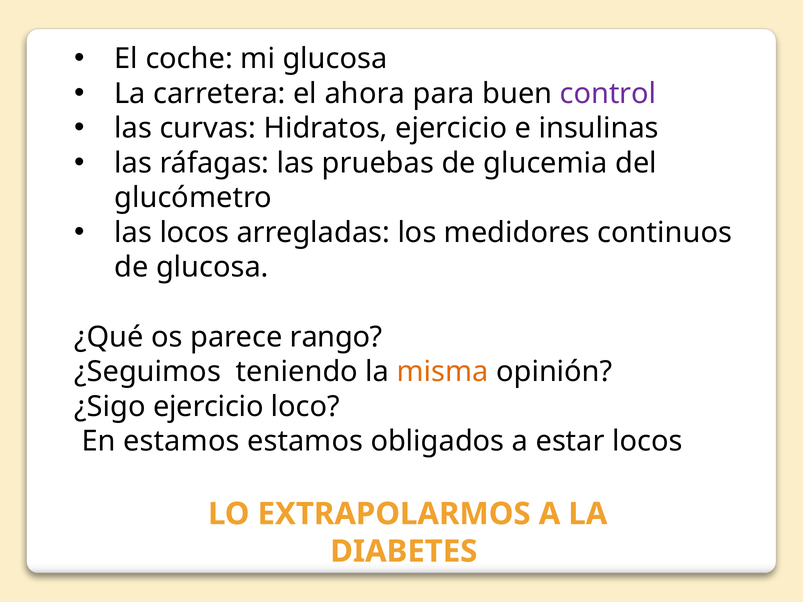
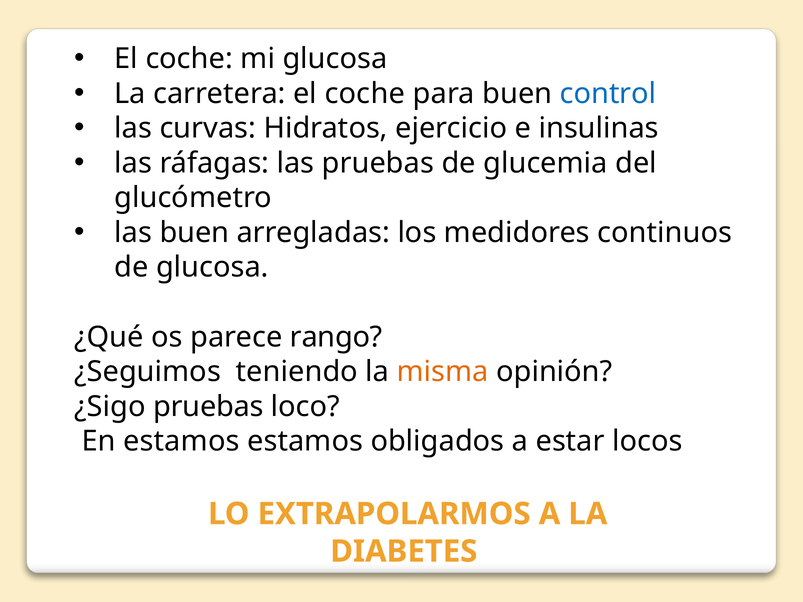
carretera el ahora: ahora -> coche
control colour: purple -> blue
las locos: locos -> buen
¿Sigo ejercicio: ejercicio -> pruebas
